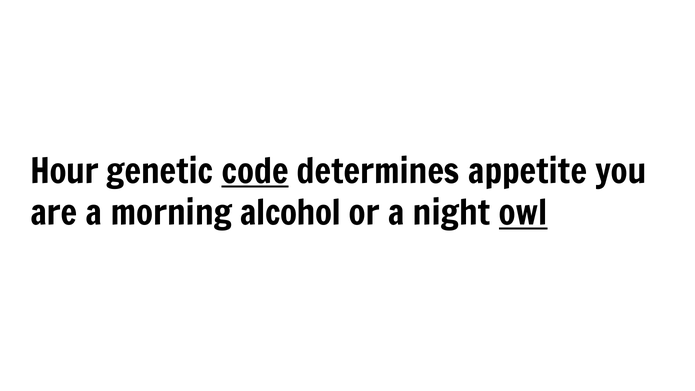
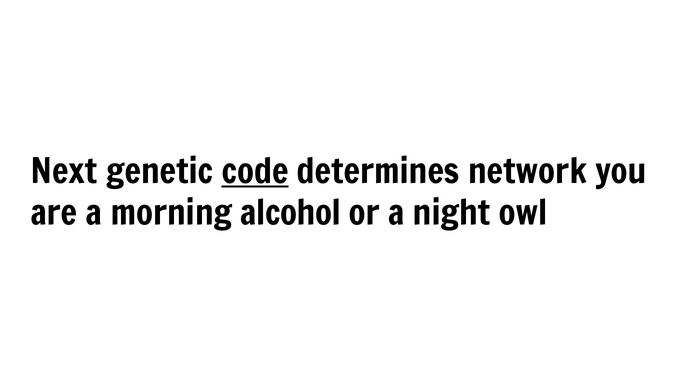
Hour: Hour -> Next
appetite: appetite -> network
owl underline: present -> none
